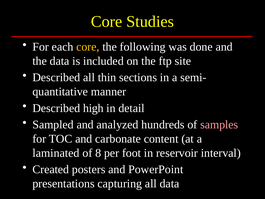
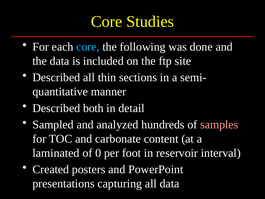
core at (88, 47) colour: yellow -> light blue
high: high -> both
8: 8 -> 0
